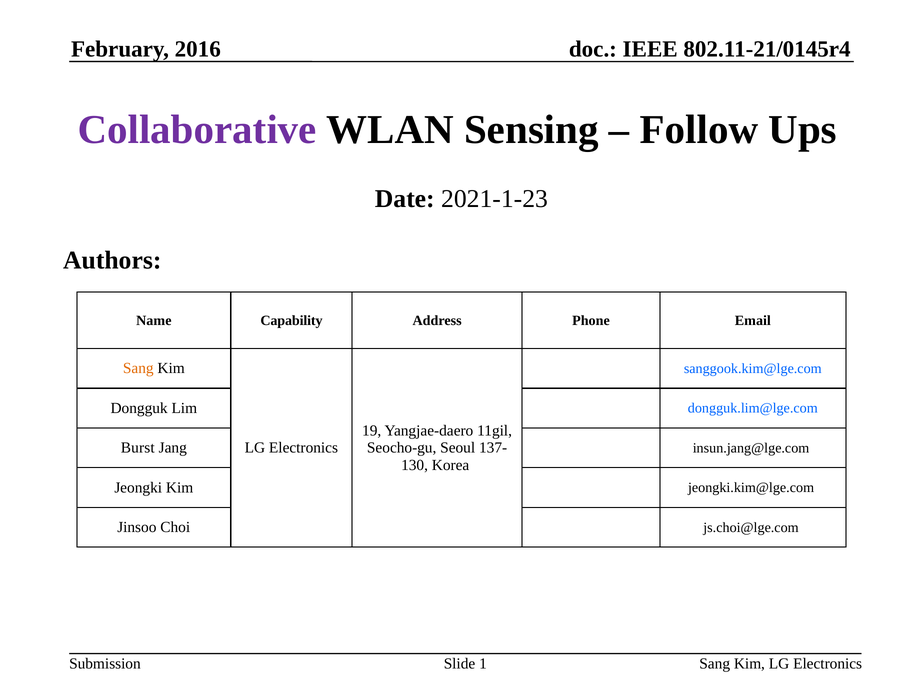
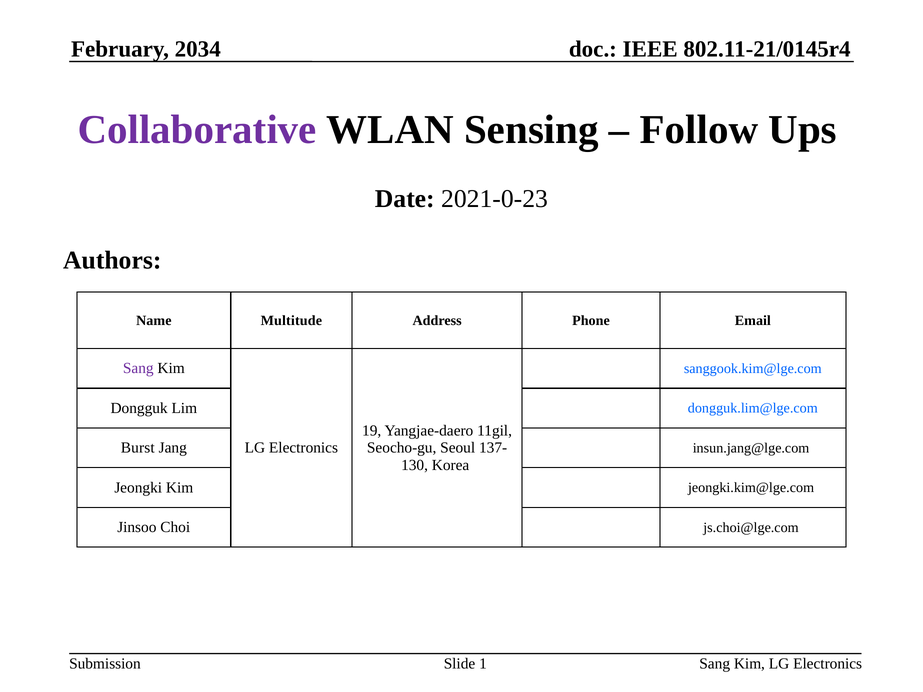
2016: 2016 -> 2034
2021-1-23: 2021-1-23 -> 2021-0-23
Capability: Capability -> Multitude
Sang at (138, 369) colour: orange -> purple
